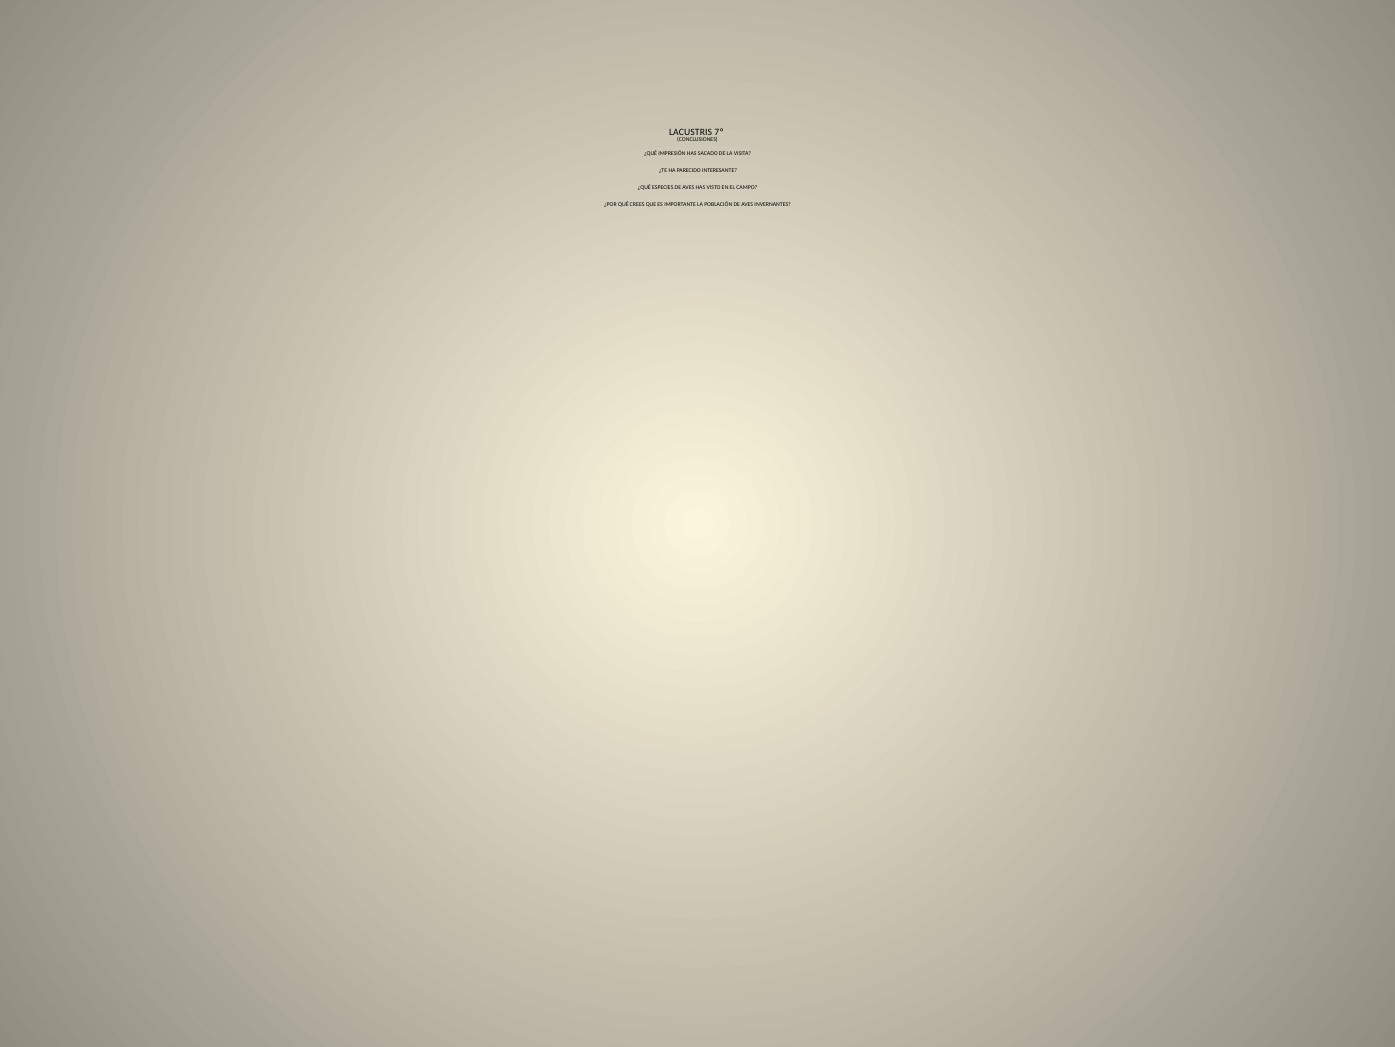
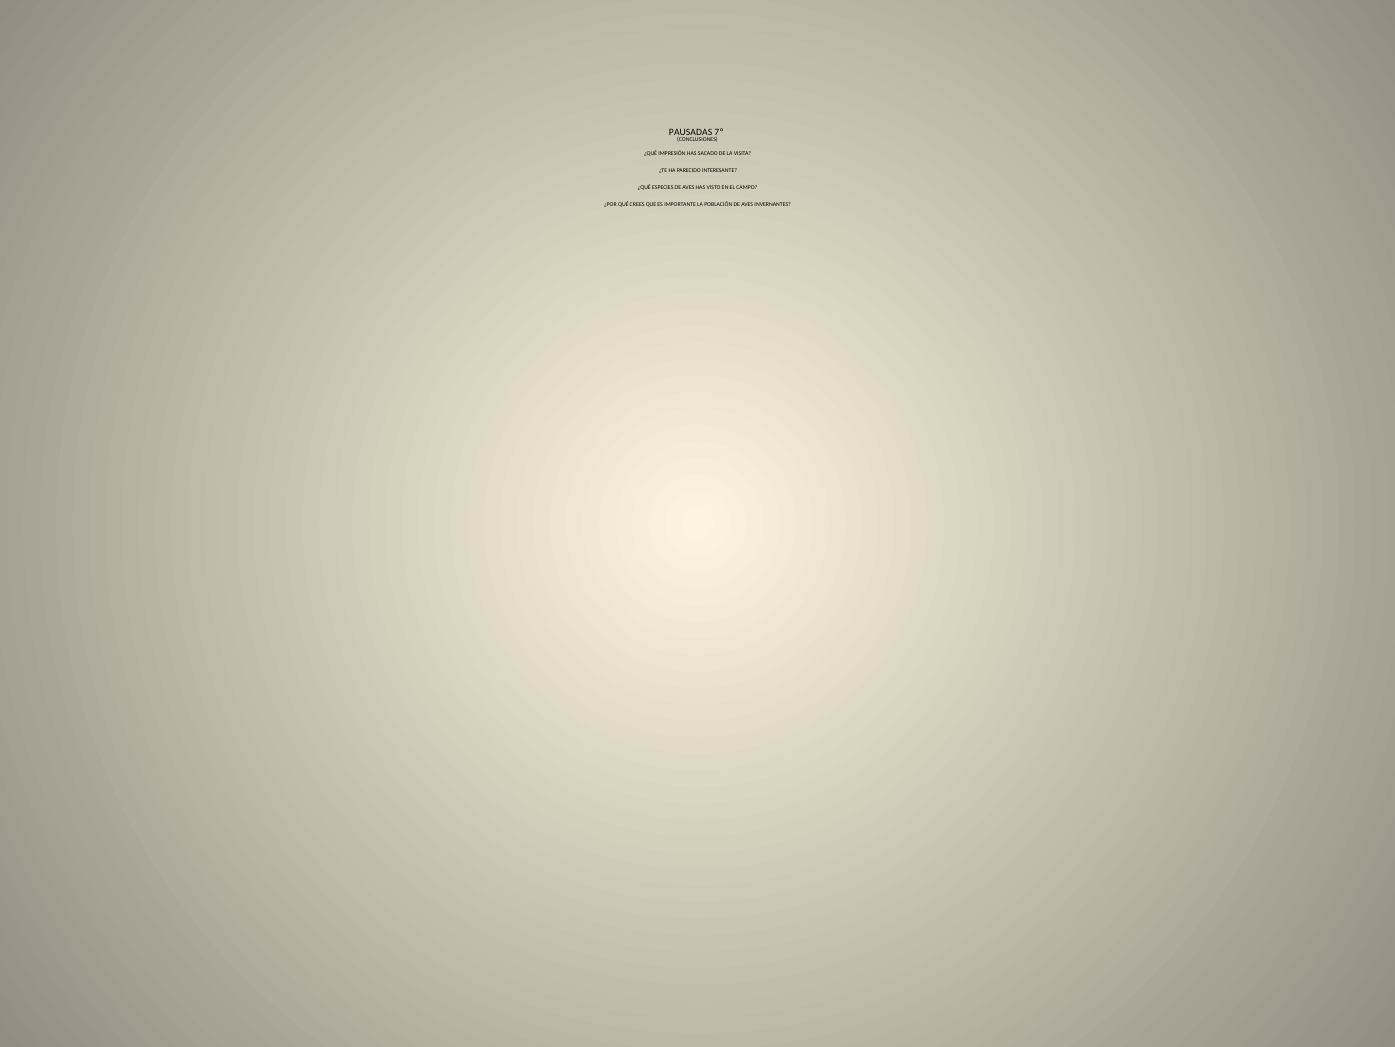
LACUSTRIS: LACUSTRIS -> PAUSADAS
